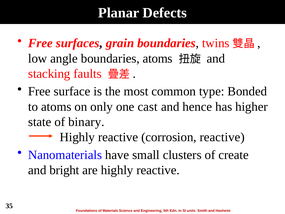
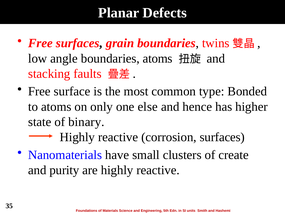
cast: cast -> else
corrosion reactive: reactive -> surfaces
bright: bright -> purity
